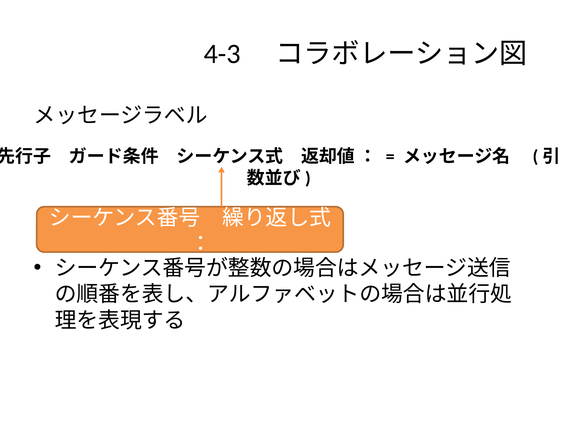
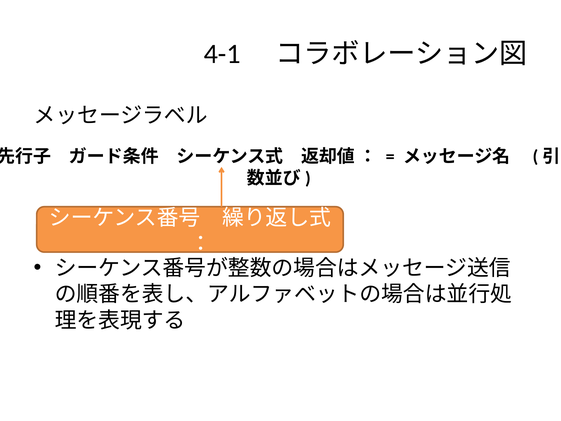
4-3: 4-3 -> 4-1
